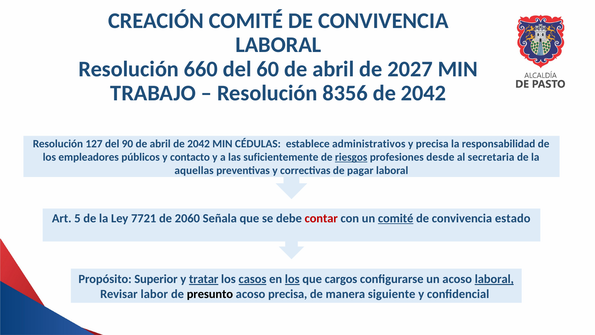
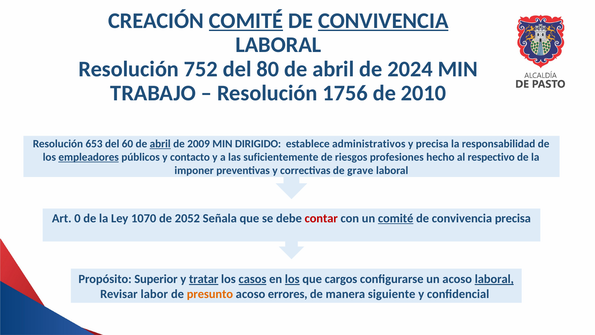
COMITÉ at (246, 21) underline: none -> present
CONVIVENCIA at (383, 21) underline: none -> present
660: 660 -> 752
60: 60 -> 80
2027: 2027 -> 2024
8356: 8356 -> 1756
2042 at (424, 93): 2042 -> 2010
127: 127 -> 653
90: 90 -> 60
abril at (160, 144) underline: none -> present
2042 at (199, 144): 2042 -> 2009
CÉDULAS: CÉDULAS -> DIRIGIDO
empleadores underline: none -> present
riesgos underline: present -> none
desde: desde -> hecho
secretaria: secretaria -> respectivo
aquellas: aquellas -> imponer
pagar: pagar -> grave
5: 5 -> 0
7721: 7721 -> 1070
2060: 2060 -> 2052
convivencia estado: estado -> precisa
presunto colour: black -> orange
acoso precisa: precisa -> errores
